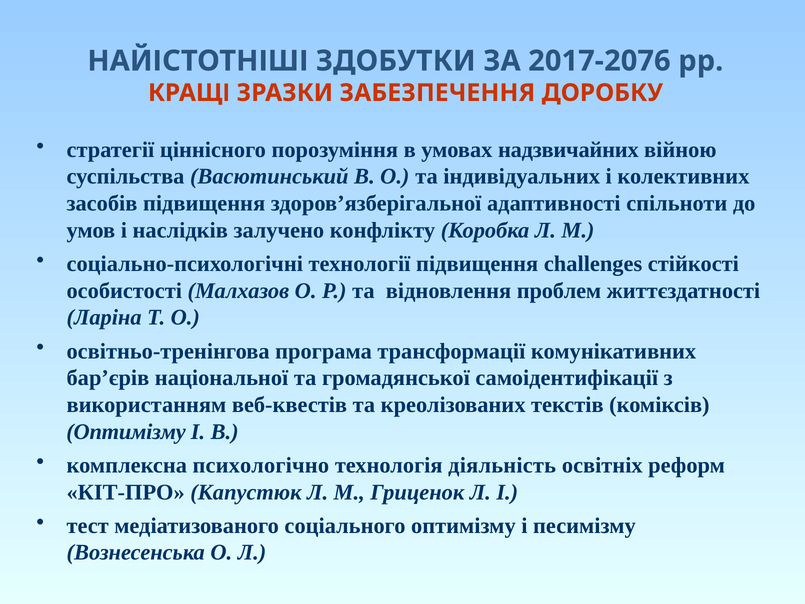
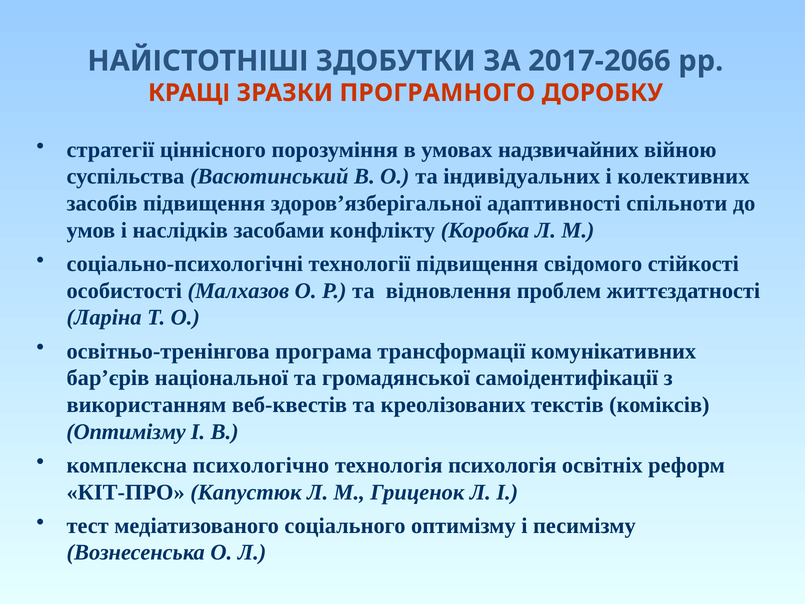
2017-2076: 2017-2076 -> 2017-2066
ЗАБЕЗПЕЧЕННЯ: ЗАБЕЗПЕЧЕННЯ -> ПРОГРАМНОГО
залучено: залучено -> засобами
challenges: challenges -> свідомого
діяльність: діяльність -> психологія
